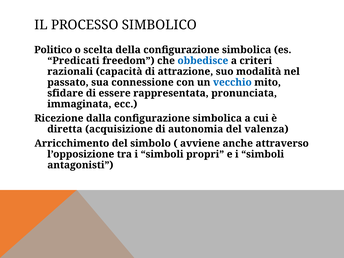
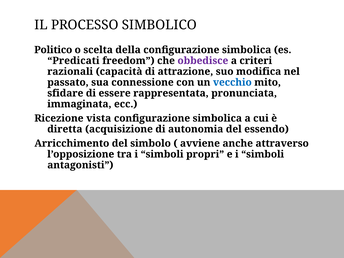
obbedisce colour: blue -> purple
modalità: modalità -> modifica
dalla: dalla -> vista
valenza: valenza -> essendo
